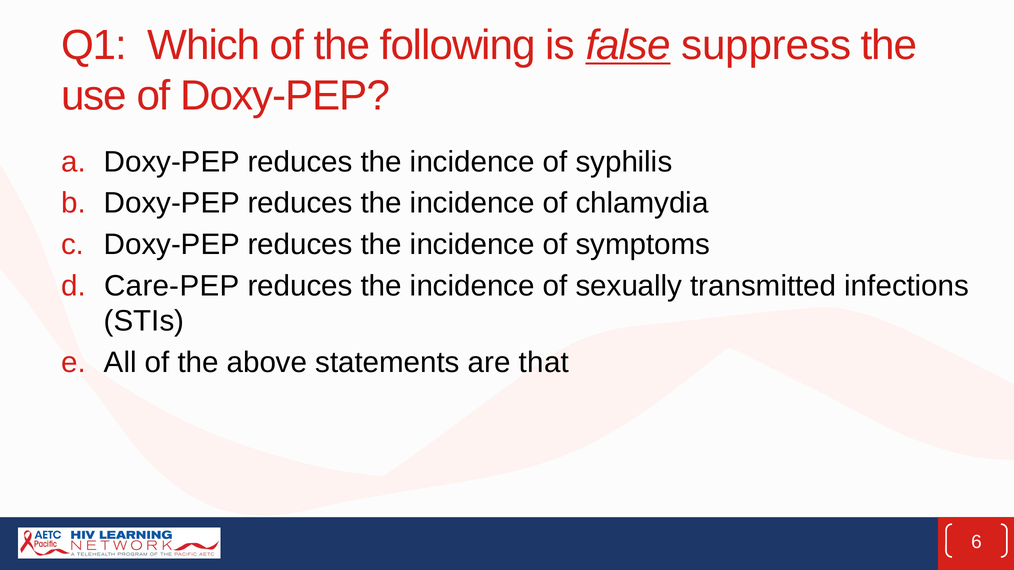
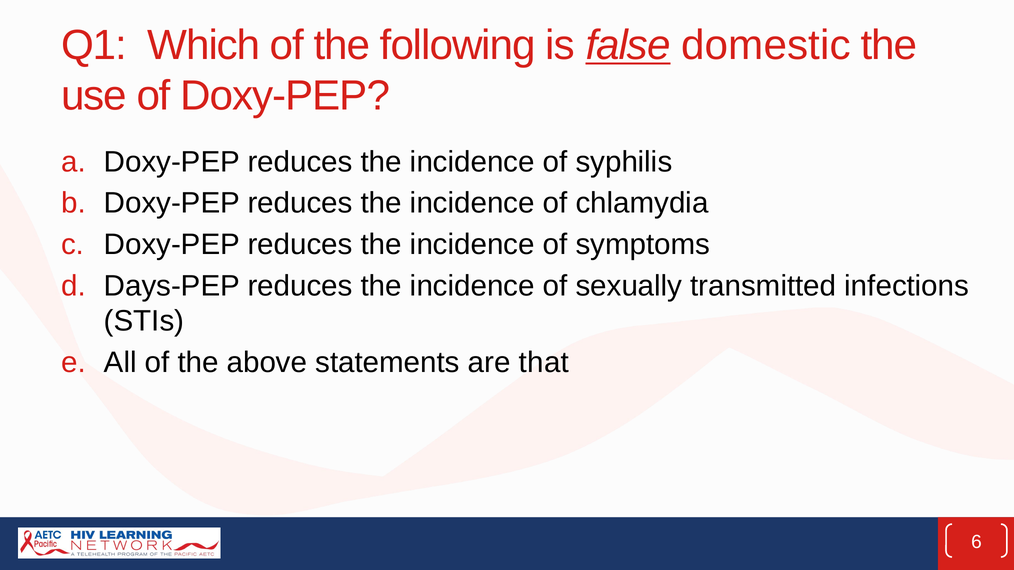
suppress: suppress -> domestic
Care-PEP: Care-PEP -> Days-PEP
